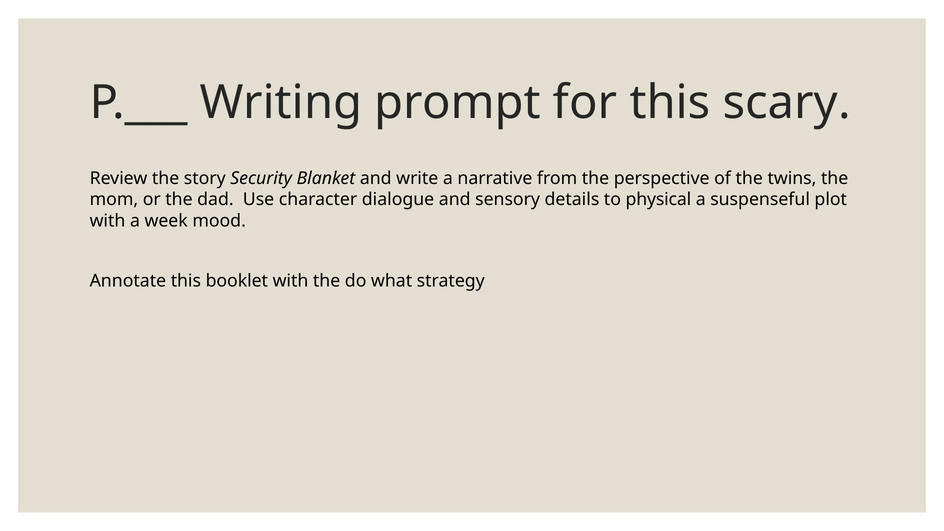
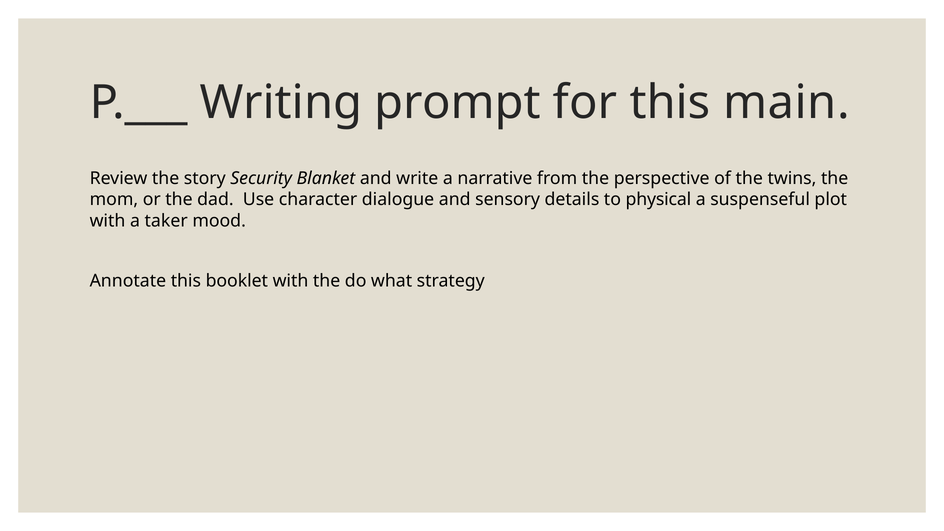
scary: scary -> main
week: week -> taker
